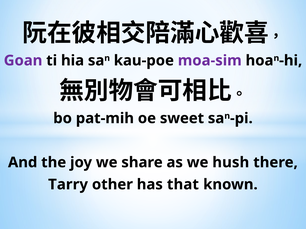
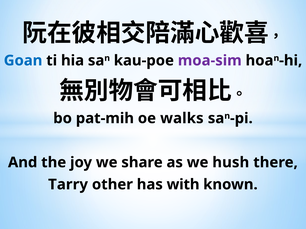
Goan colour: purple -> blue
sweet: sweet -> walks
that: that -> with
